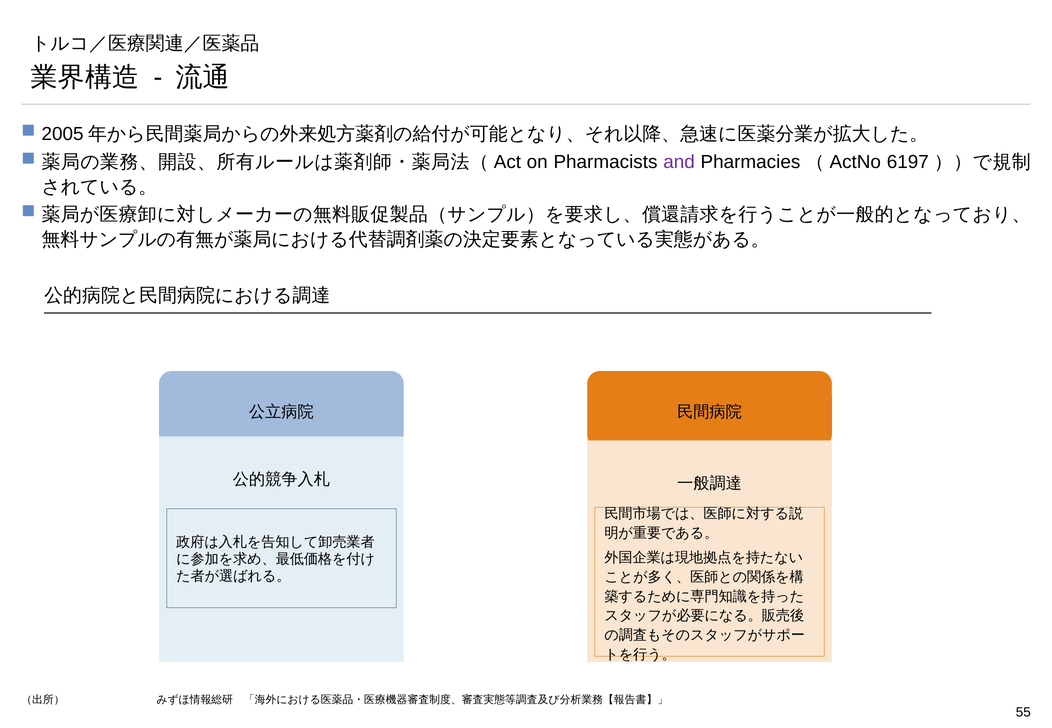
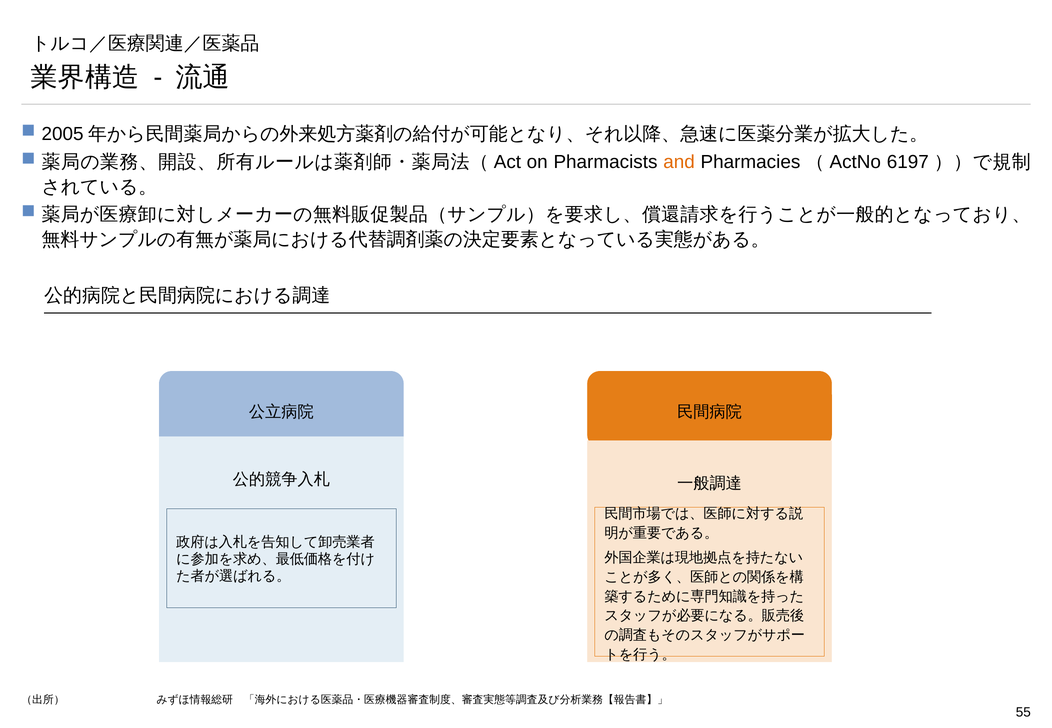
and colour: purple -> orange
